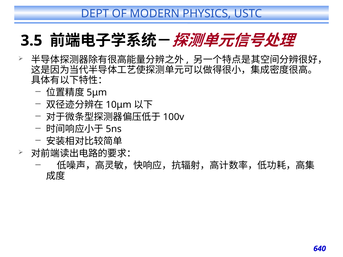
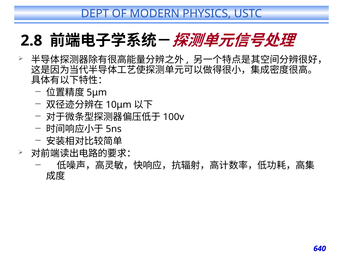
3.5: 3.5 -> 2.8
